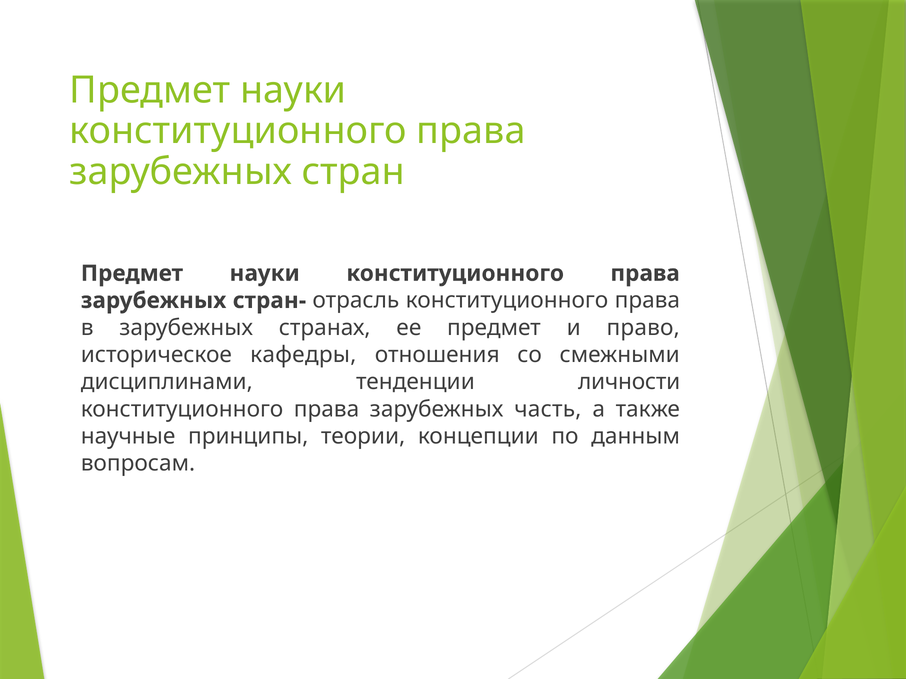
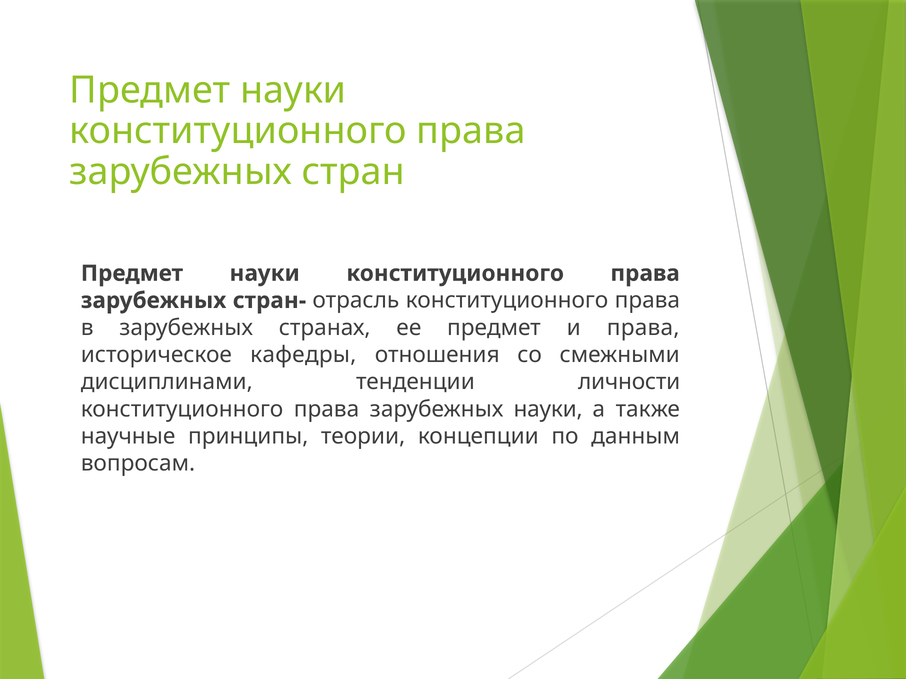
и право: право -> права
зарубежных часть: часть -> науки
